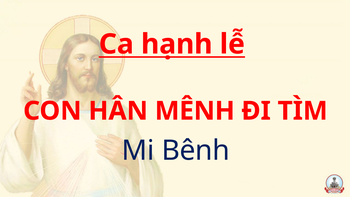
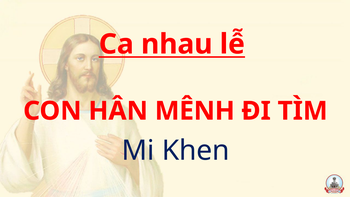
hạnh: hạnh -> nhau
Bênh: Bênh -> Khen
